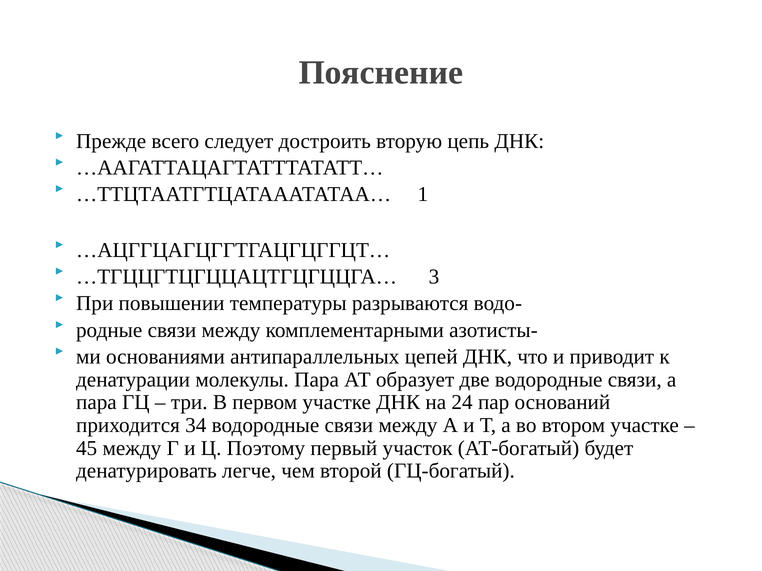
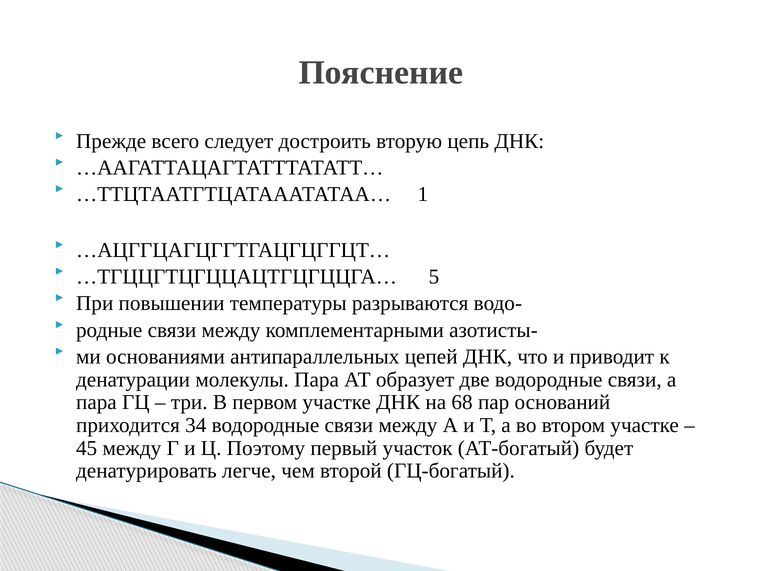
3: 3 -> 5
24: 24 -> 68
